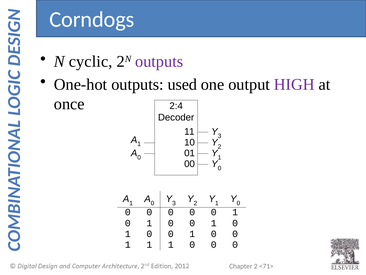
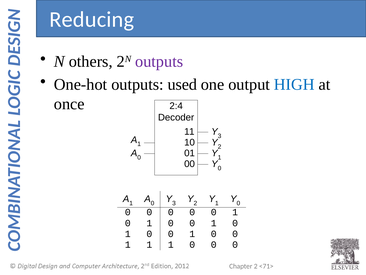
Corndogs: Corndogs -> Reducing
cyclic: cyclic -> others
HIGH colour: purple -> blue
